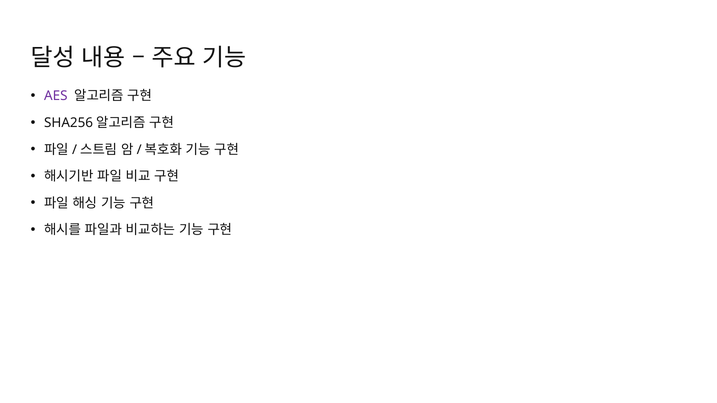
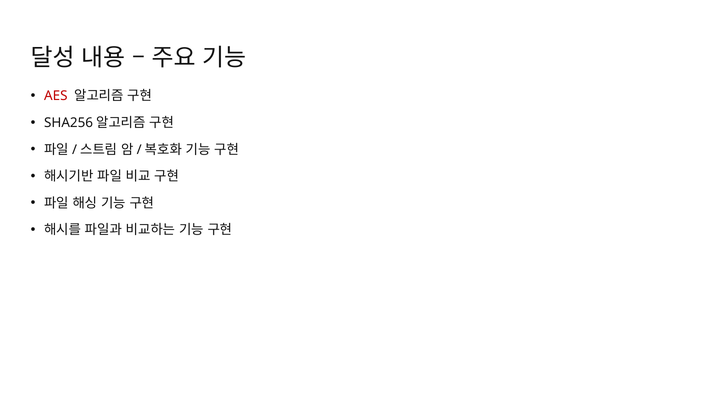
AES colour: purple -> red
